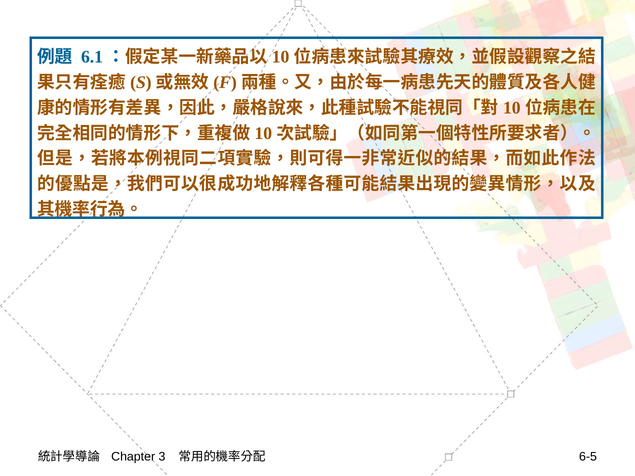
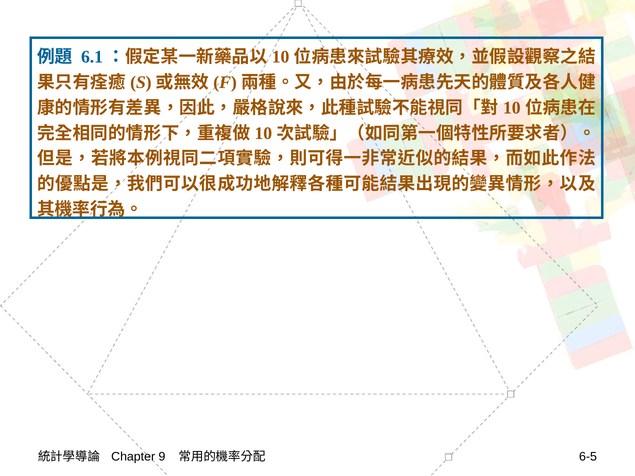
3: 3 -> 9
